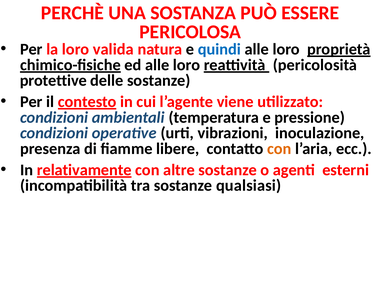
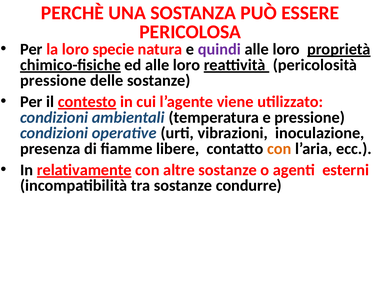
valida: valida -> specie
quindi colour: blue -> purple
protettive at (53, 81): protettive -> pressione
qualsiasi: qualsiasi -> condurre
